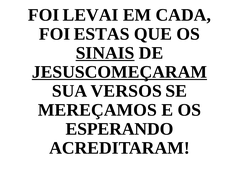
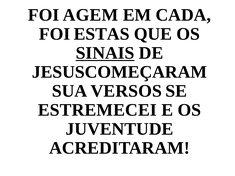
LEVAI: LEVAI -> AGEM
JESUSCOMEÇARAM underline: present -> none
MEREÇAMOS: MEREÇAMOS -> ESTREMECEI
ESPERANDO: ESPERANDO -> JUVENTUDE
